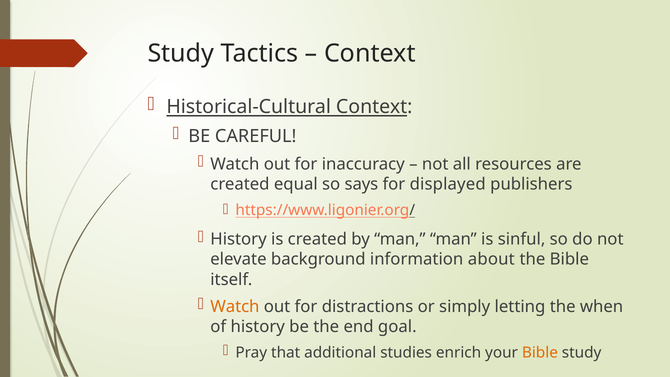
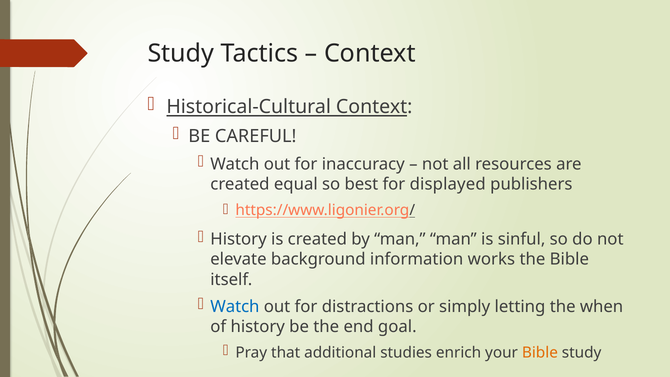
says: says -> best
about: about -> works
Watch at (235, 306) colour: orange -> blue
